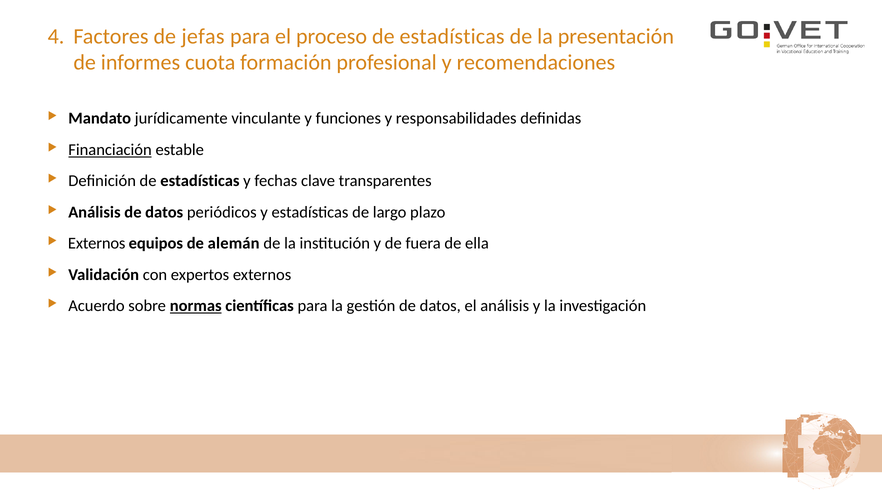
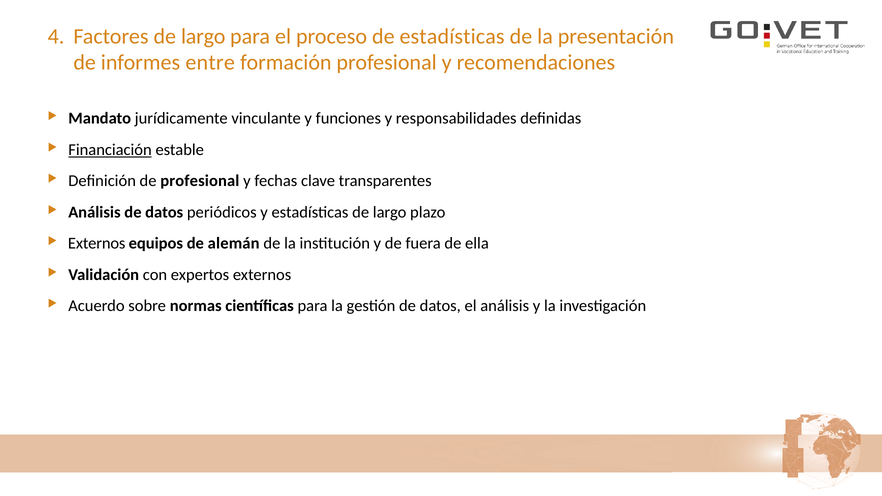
Factores de jefas: jefas -> largo
cuota: cuota -> entre
Definición de estadísticas: estadísticas -> profesional
normas underline: present -> none
